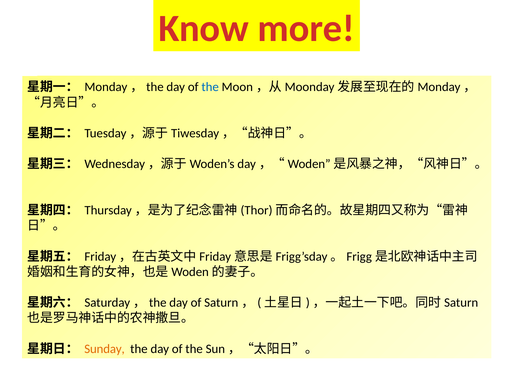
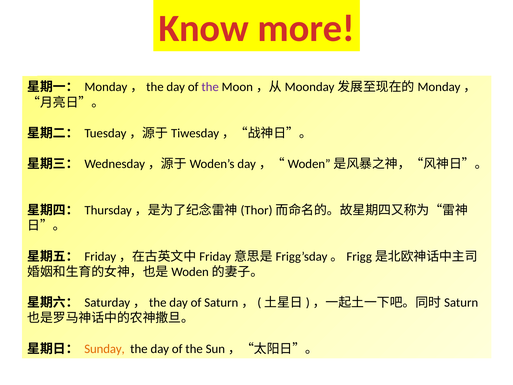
the at (210, 87) colour: blue -> purple
